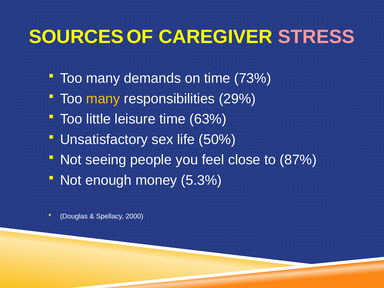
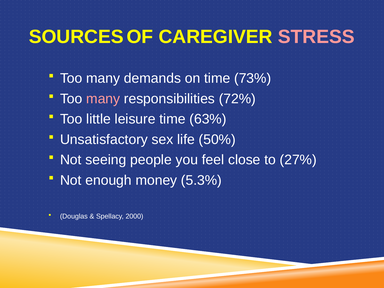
many at (103, 99) colour: yellow -> pink
29%: 29% -> 72%
87%: 87% -> 27%
